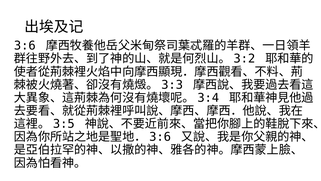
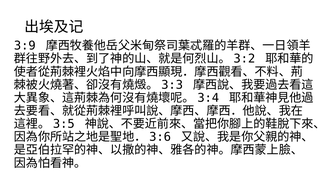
3:6: 3:6 -> 3:9
